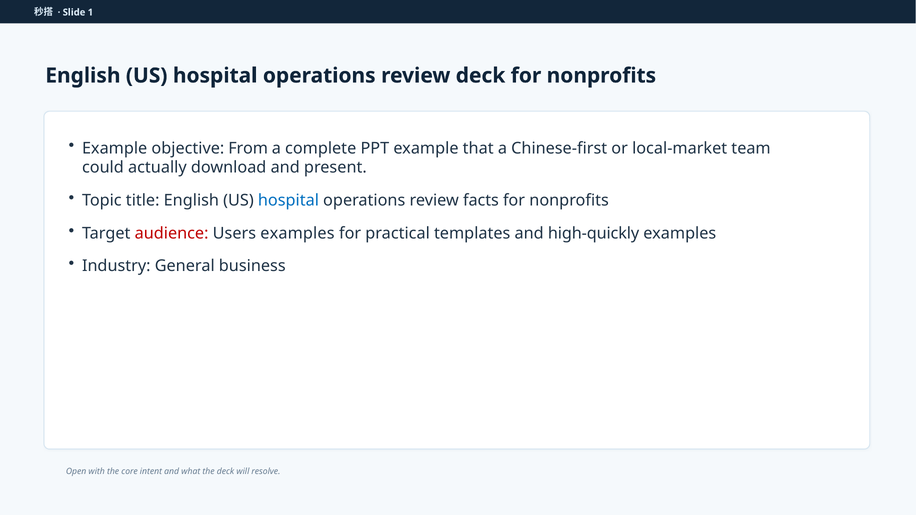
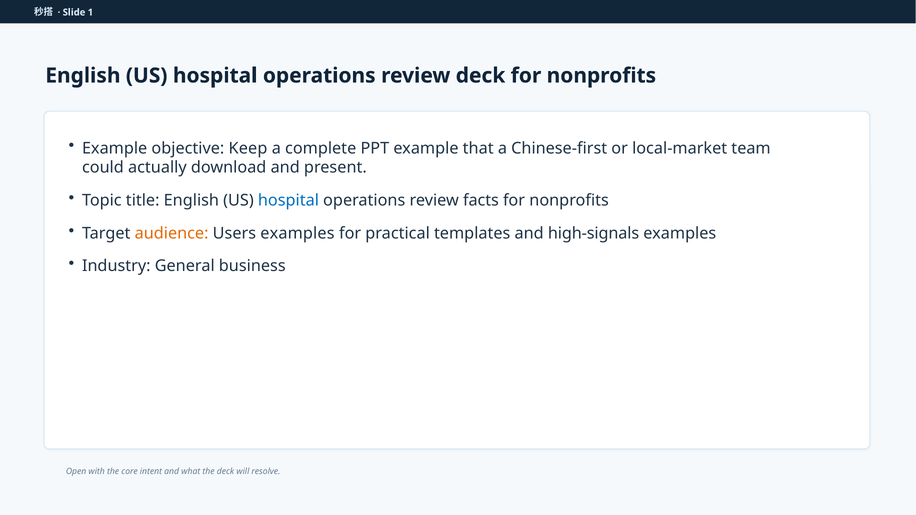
From: From -> Keep
audience colour: red -> orange
high-quickly: high-quickly -> high-signals
